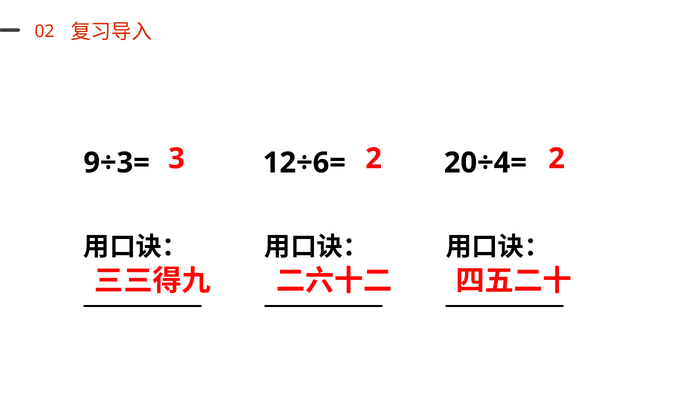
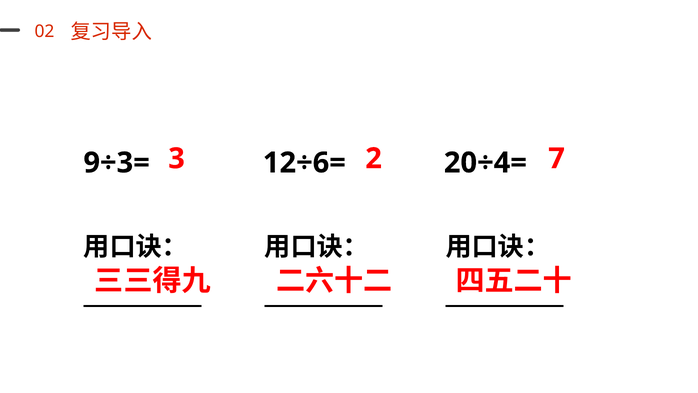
2 2: 2 -> 7
